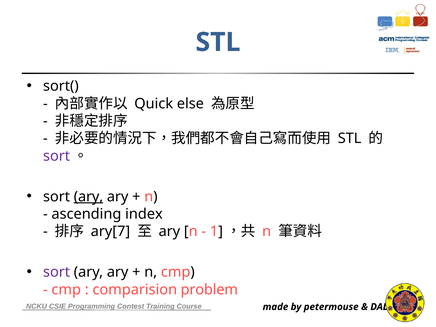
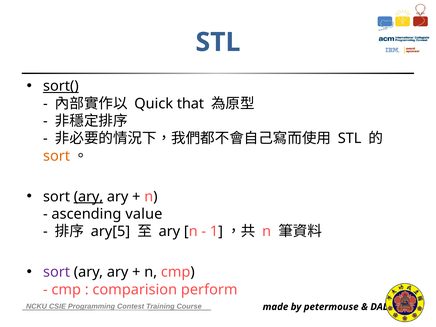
sort( underline: none -> present
else: else -> that
sort at (57, 156) colour: purple -> orange
index: index -> value
ary[7: ary[7 -> ary[5
problem: problem -> perform
